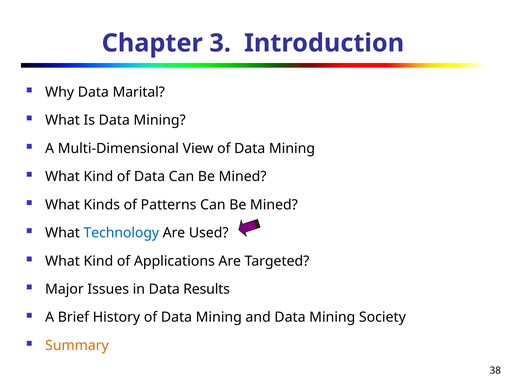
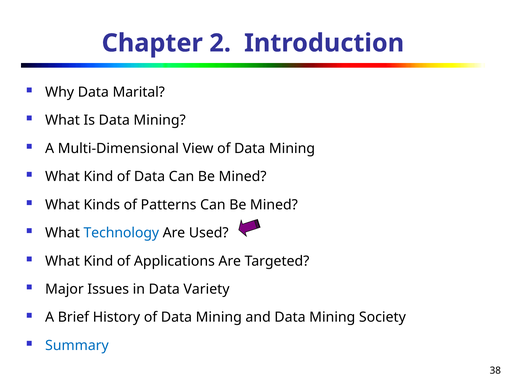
3: 3 -> 2
Results: Results -> Variety
Summary colour: orange -> blue
